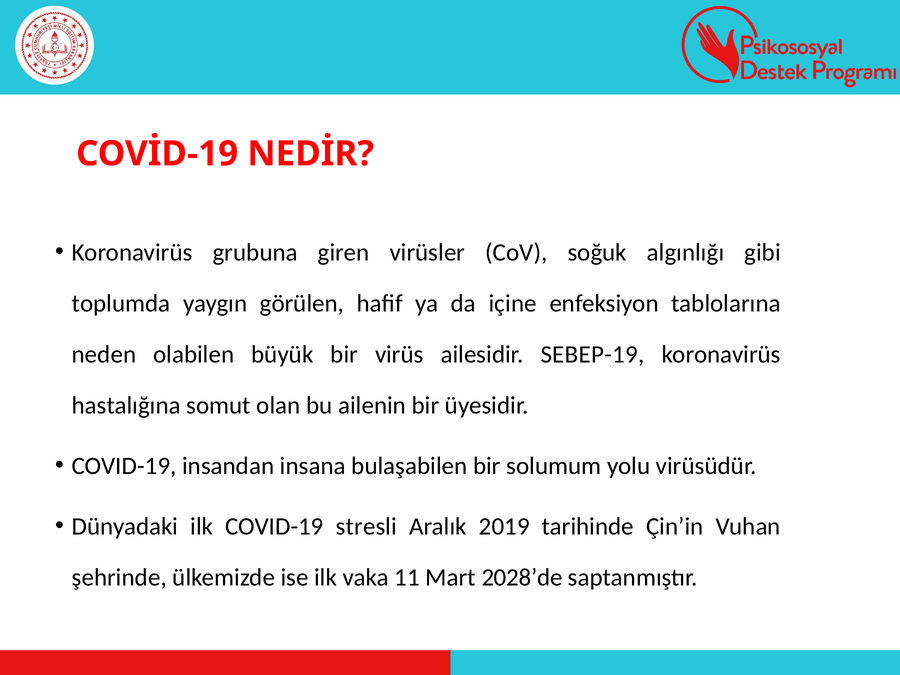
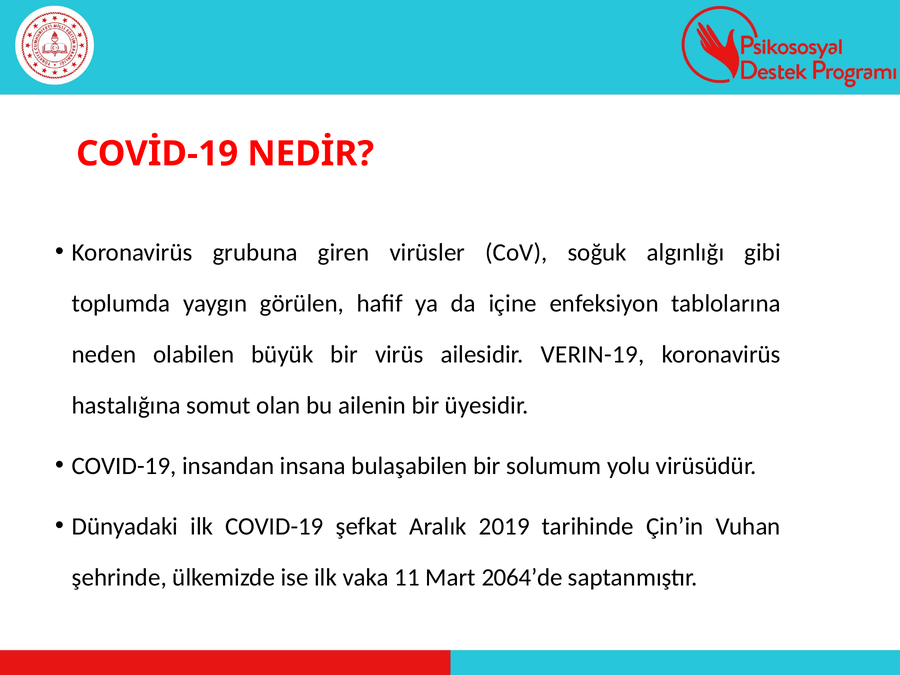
SEBEP-19: SEBEP-19 -> VERIN-19
stresli: stresli -> şefkat
2028’de: 2028’de -> 2064’de
